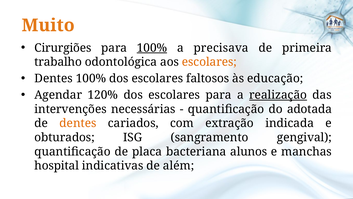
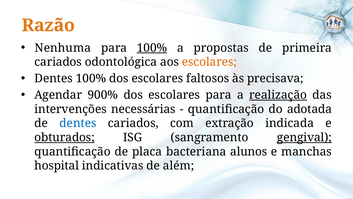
Muito: Muito -> Razão
Cirurgiões: Cirurgiões -> Nenhuma
precisava: precisava -> propostas
trabalho at (58, 62): trabalho -> cariados
educação: educação -> precisava
120%: 120% -> 900%
dentes at (78, 123) colour: orange -> blue
obturados underline: none -> present
gengival underline: none -> present
